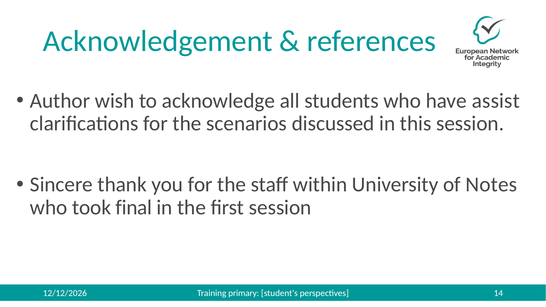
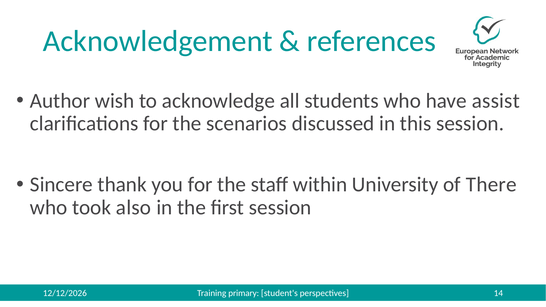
Notes: Notes -> There
final: final -> also
